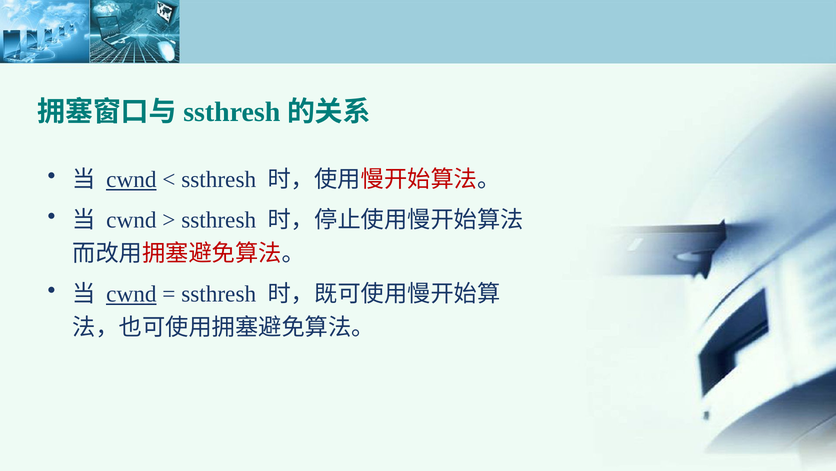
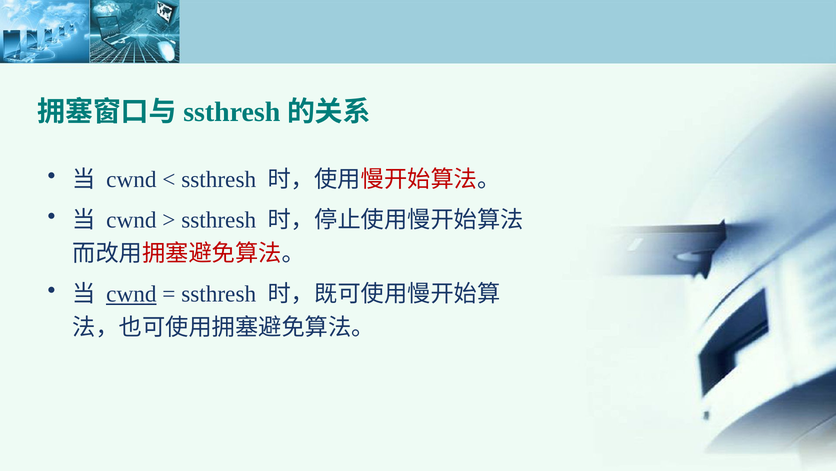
cwnd at (131, 180) underline: present -> none
